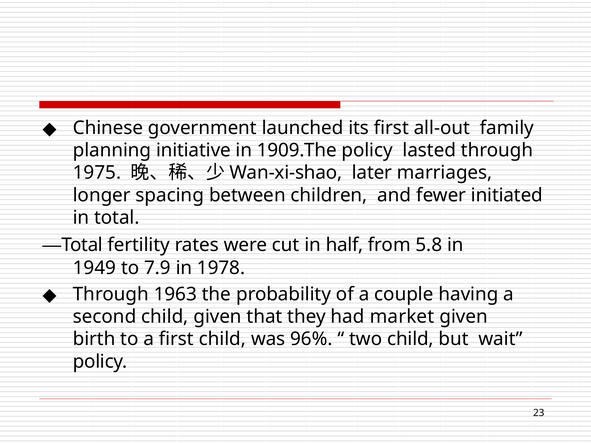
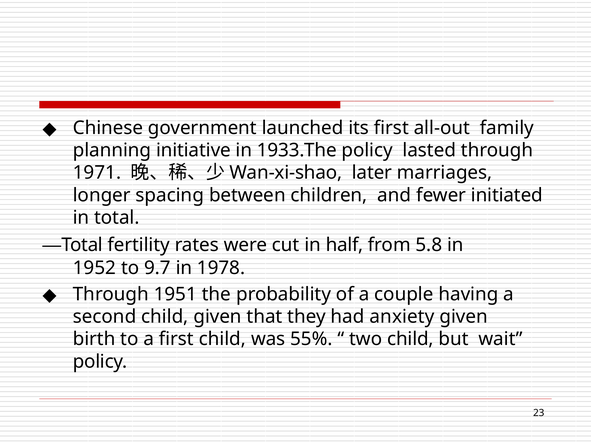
1909.The: 1909.The -> 1933.The
1975: 1975 -> 1971
1949: 1949 -> 1952
7.9: 7.9 -> 9.7
1963: 1963 -> 1951
market: market -> anxiety
96%: 96% -> 55%
